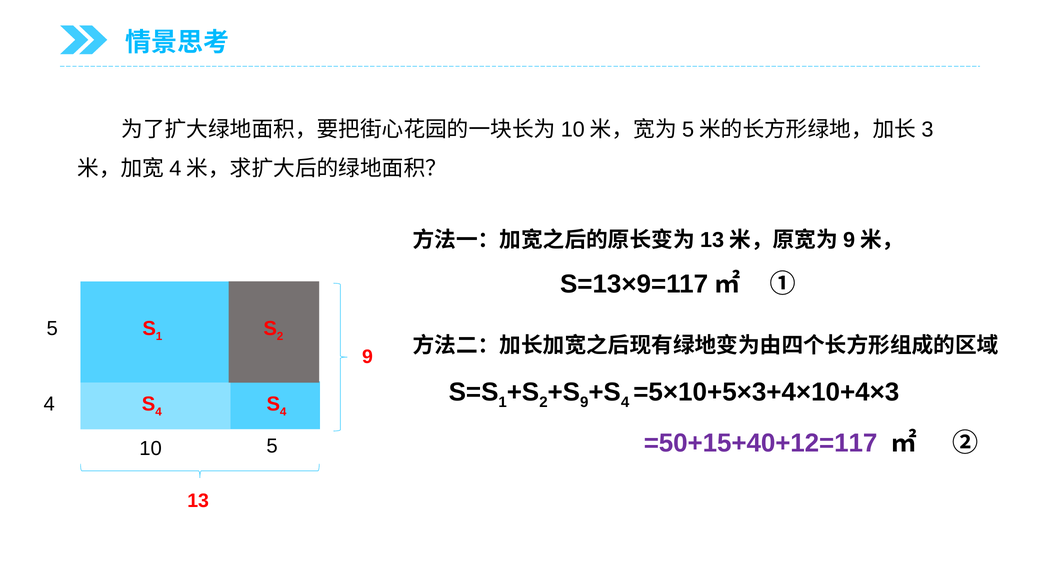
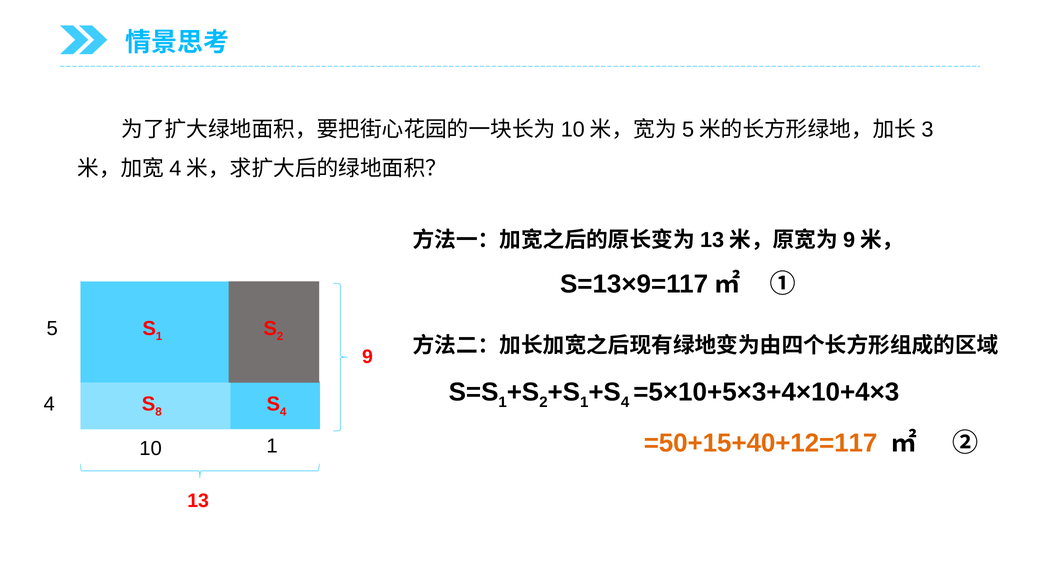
9 at (584, 402): 9 -> 1
4 at (159, 412): 4 -> 8
=50+15+40+12=117 colour: purple -> orange
10 5: 5 -> 1
